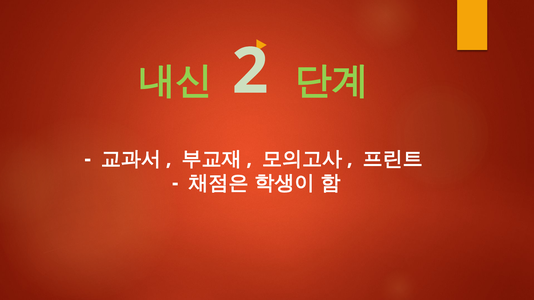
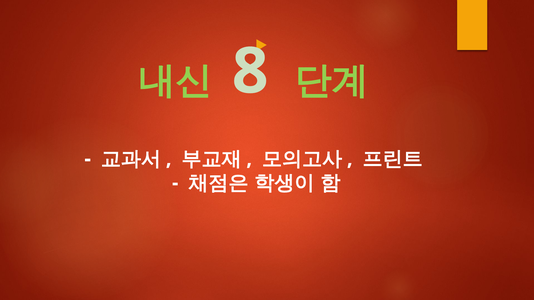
2: 2 -> 8
